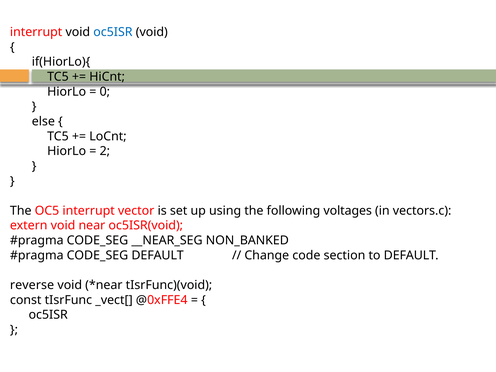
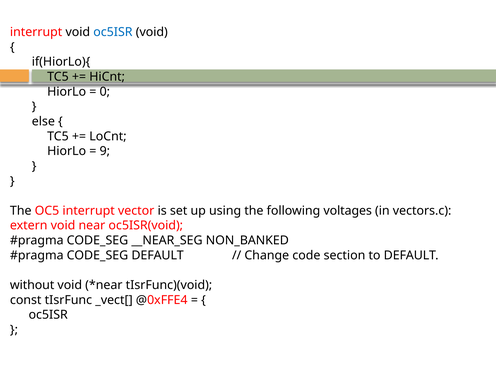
2: 2 -> 9
reverse: reverse -> without
